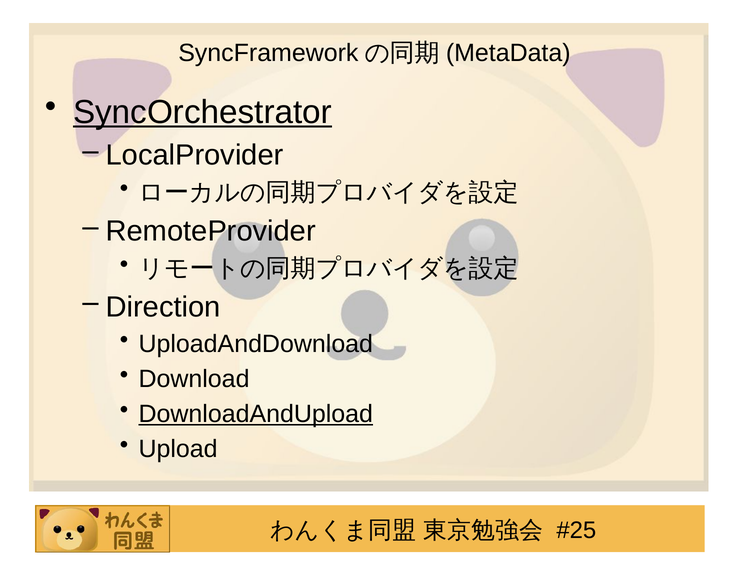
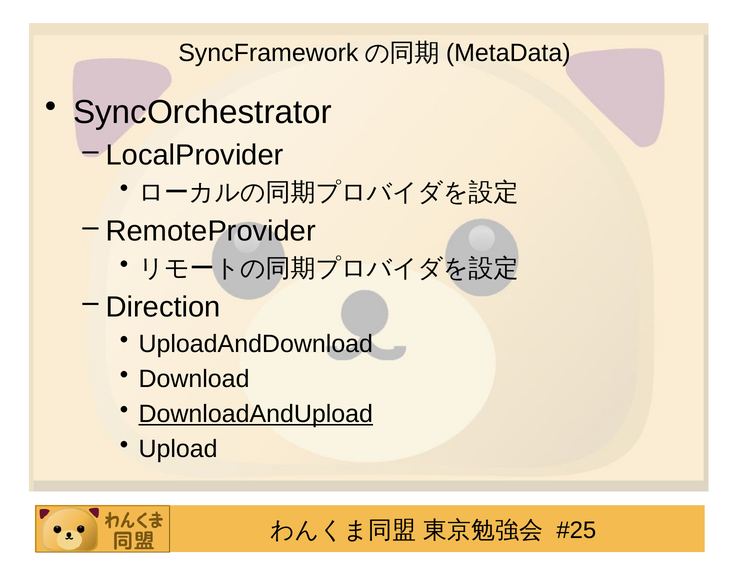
SyncOrchestrator underline: present -> none
